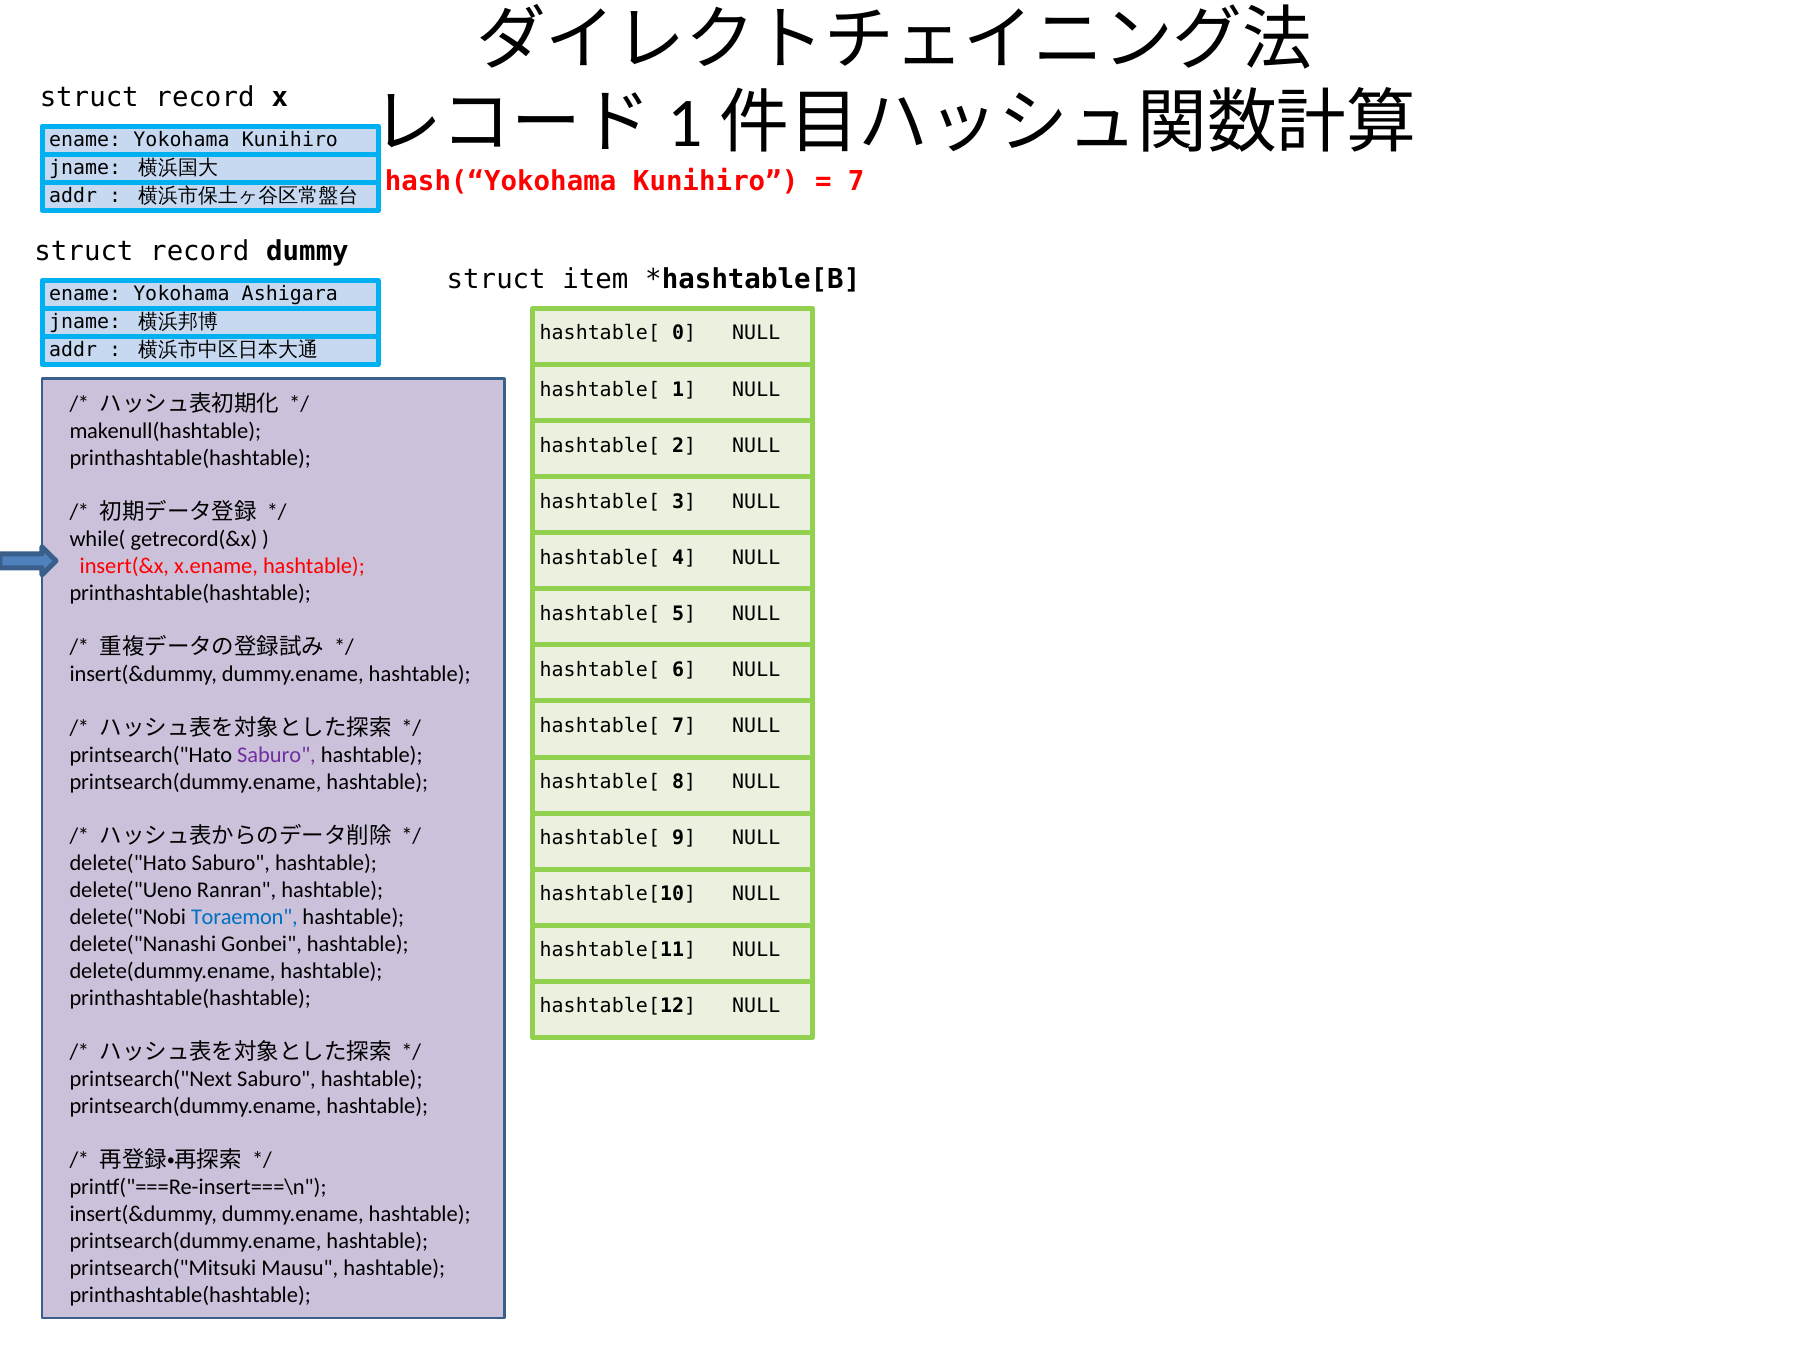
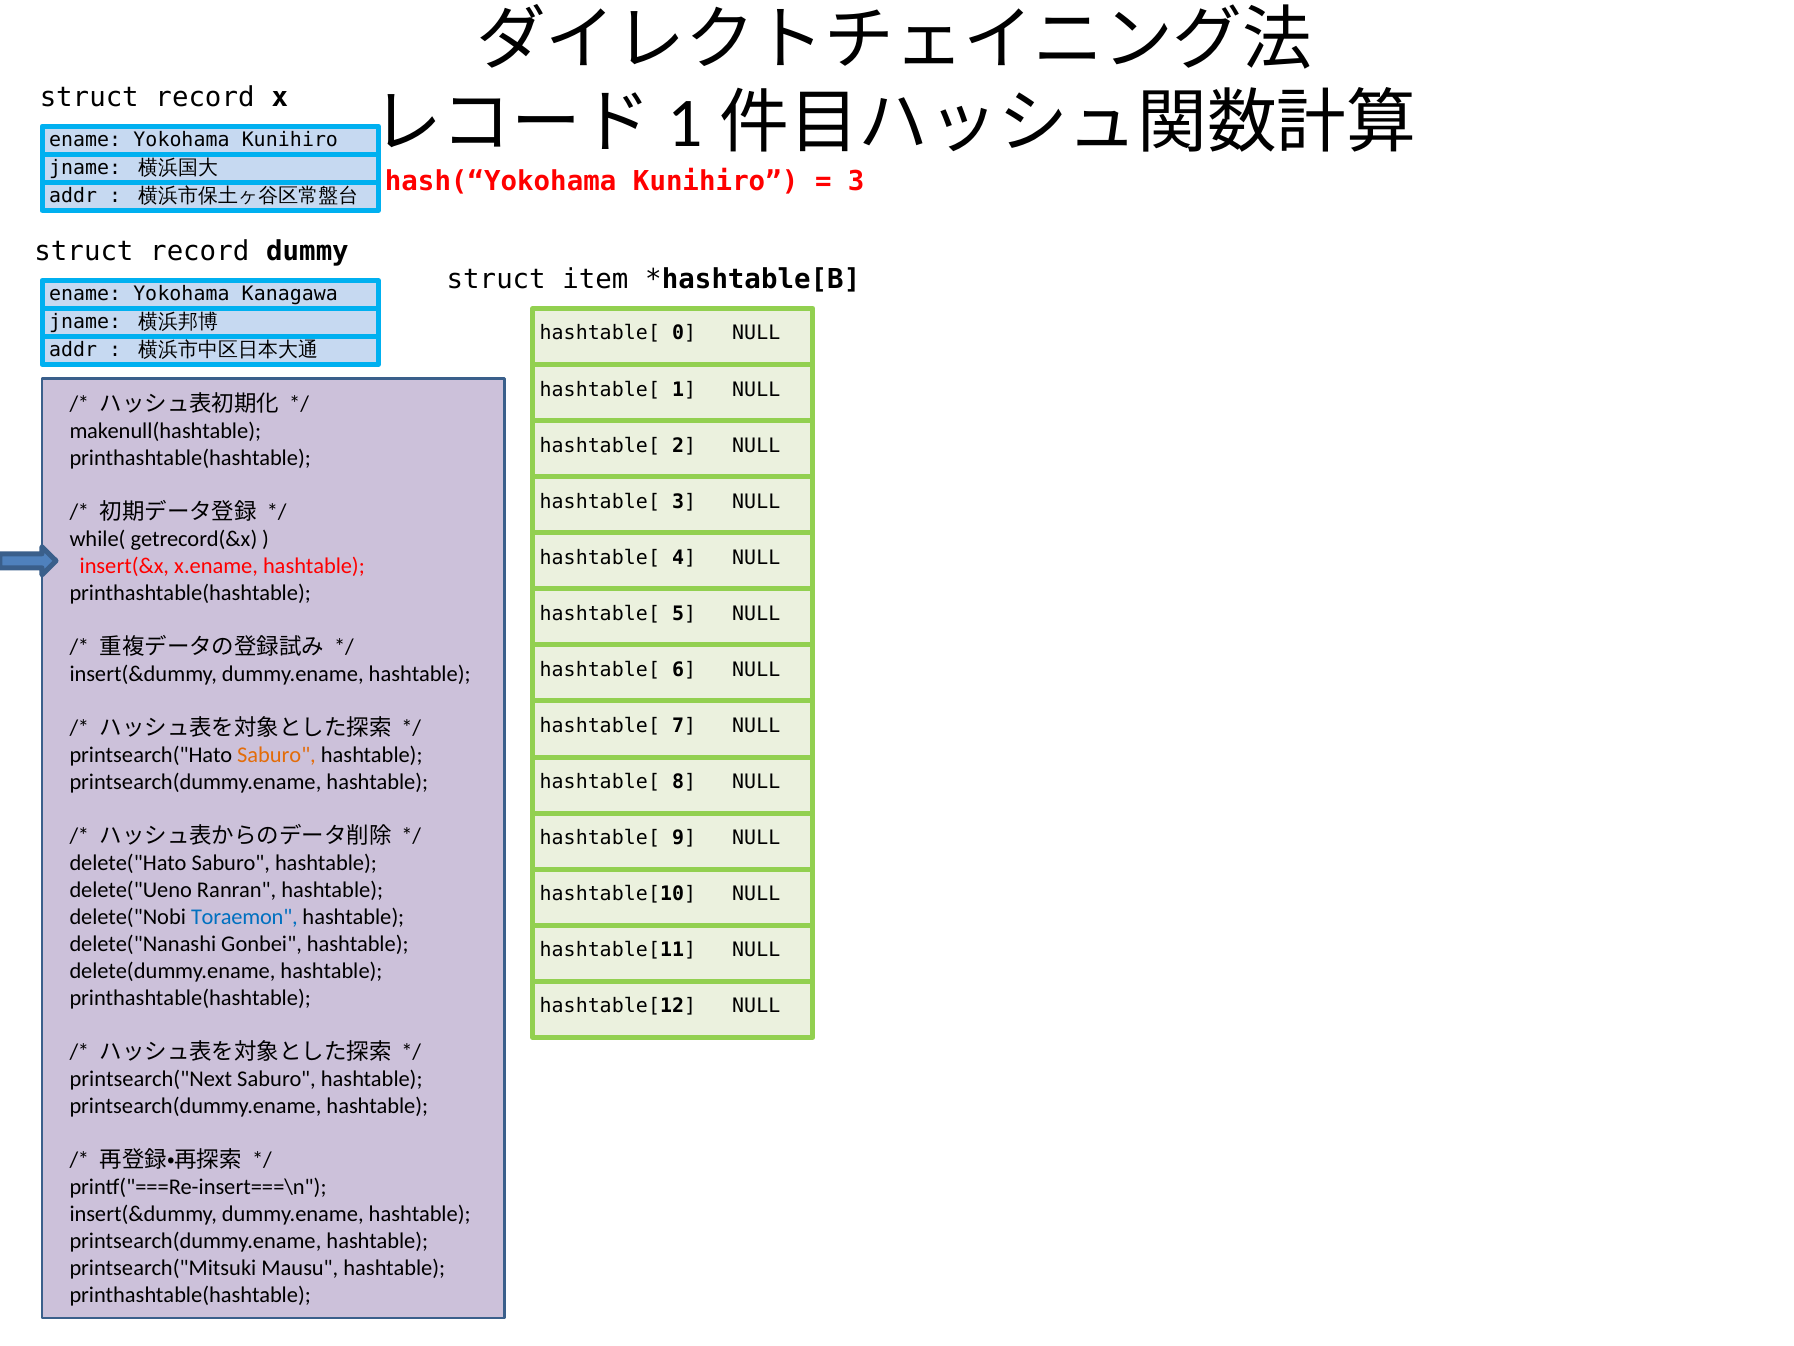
7 at (856, 181): 7 -> 3
Ashigara: Ashigara -> Kanagawa
Saburo at (276, 755) colour: purple -> orange
